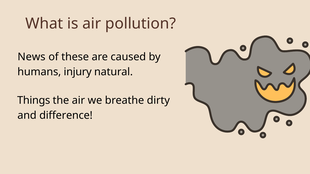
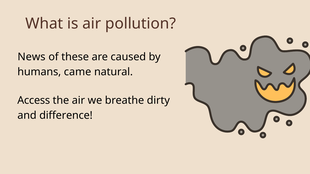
injury: injury -> came
Things: Things -> Access
